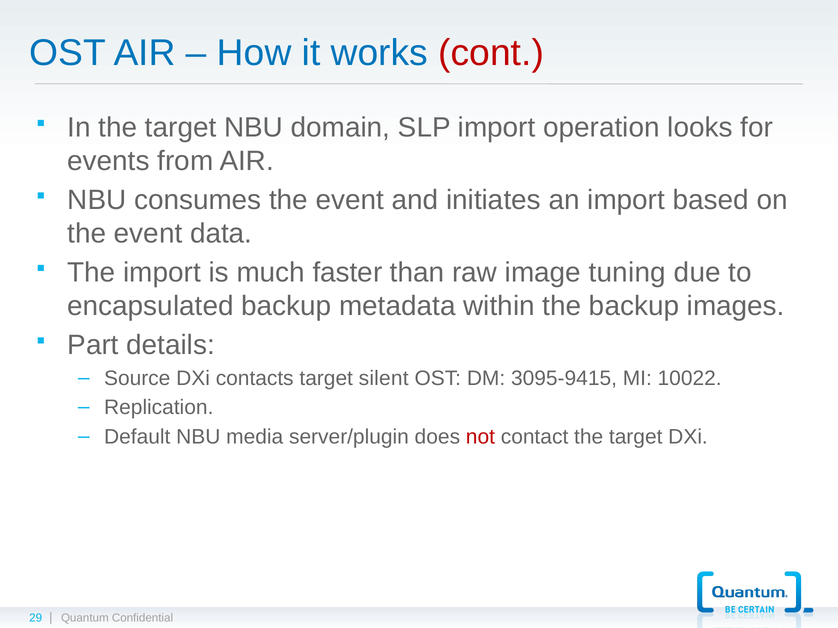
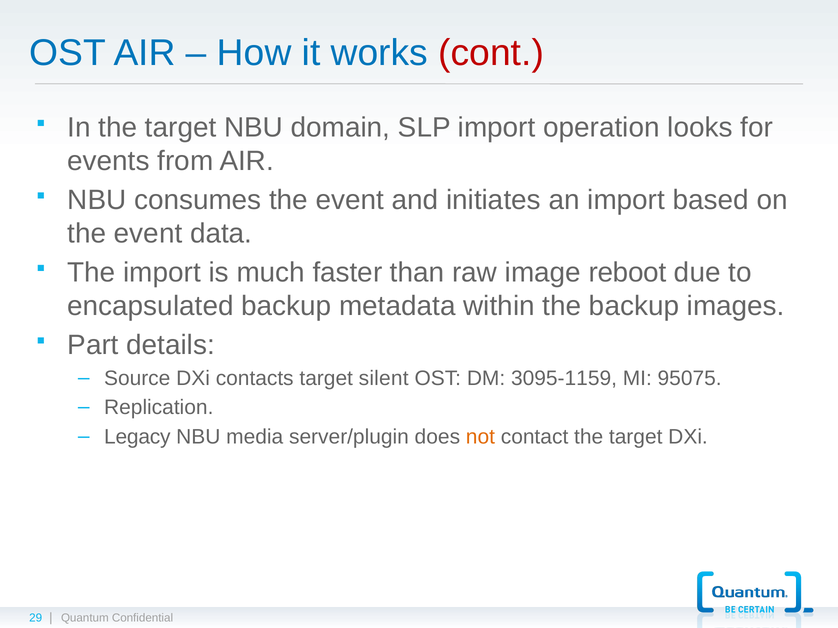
tuning: tuning -> reboot
3095-9415: 3095-9415 -> 3095-1159
10022: 10022 -> 95075
Default: Default -> Legacy
not colour: red -> orange
